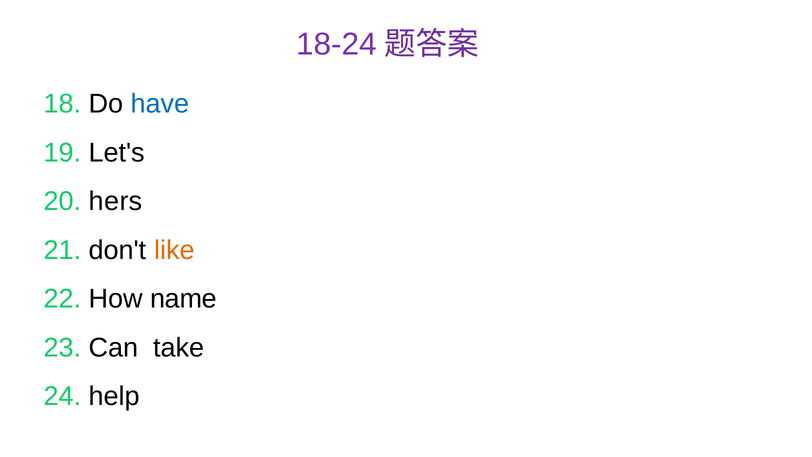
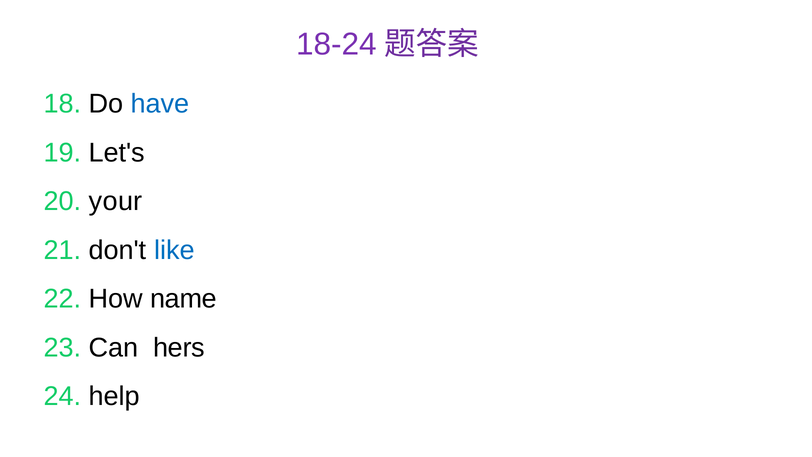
hers: hers -> your
like colour: orange -> blue
take: take -> hers
